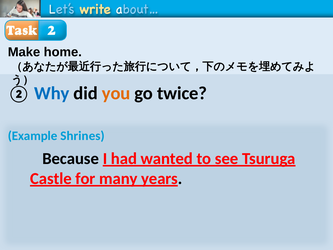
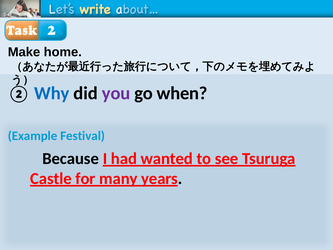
you colour: orange -> purple
twice: twice -> when
Shrines: Shrines -> Festival
